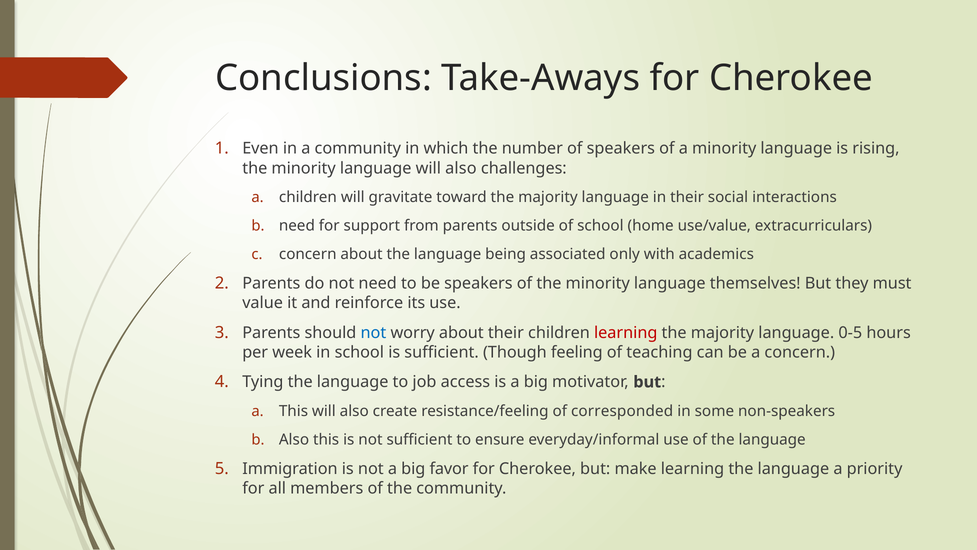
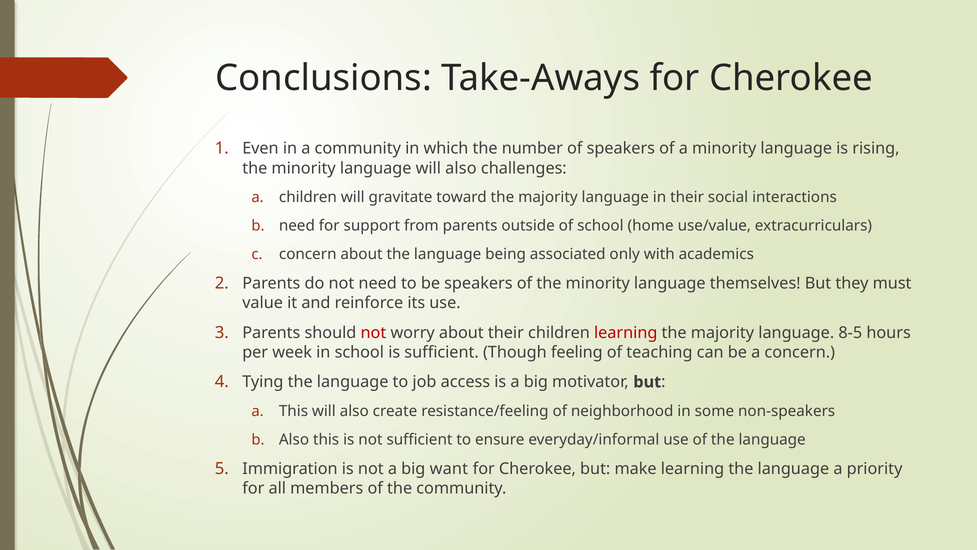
not at (373, 333) colour: blue -> red
0-5: 0-5 -> 8-5
corresponded: corresponded -> neighborhood
favor: favor -> want
